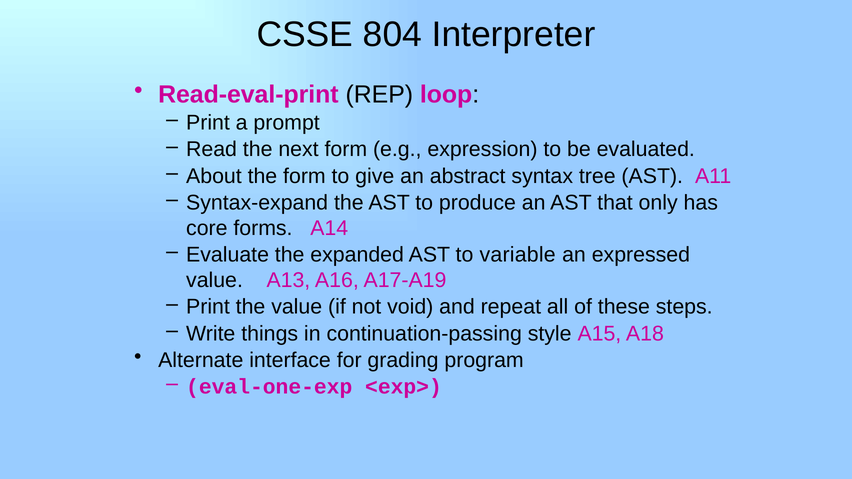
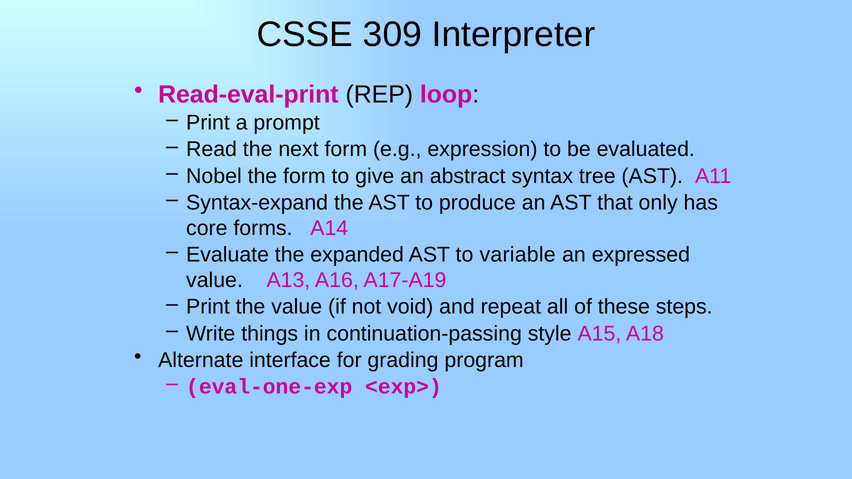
804: 804 -> 309
About: About -> Nobel
